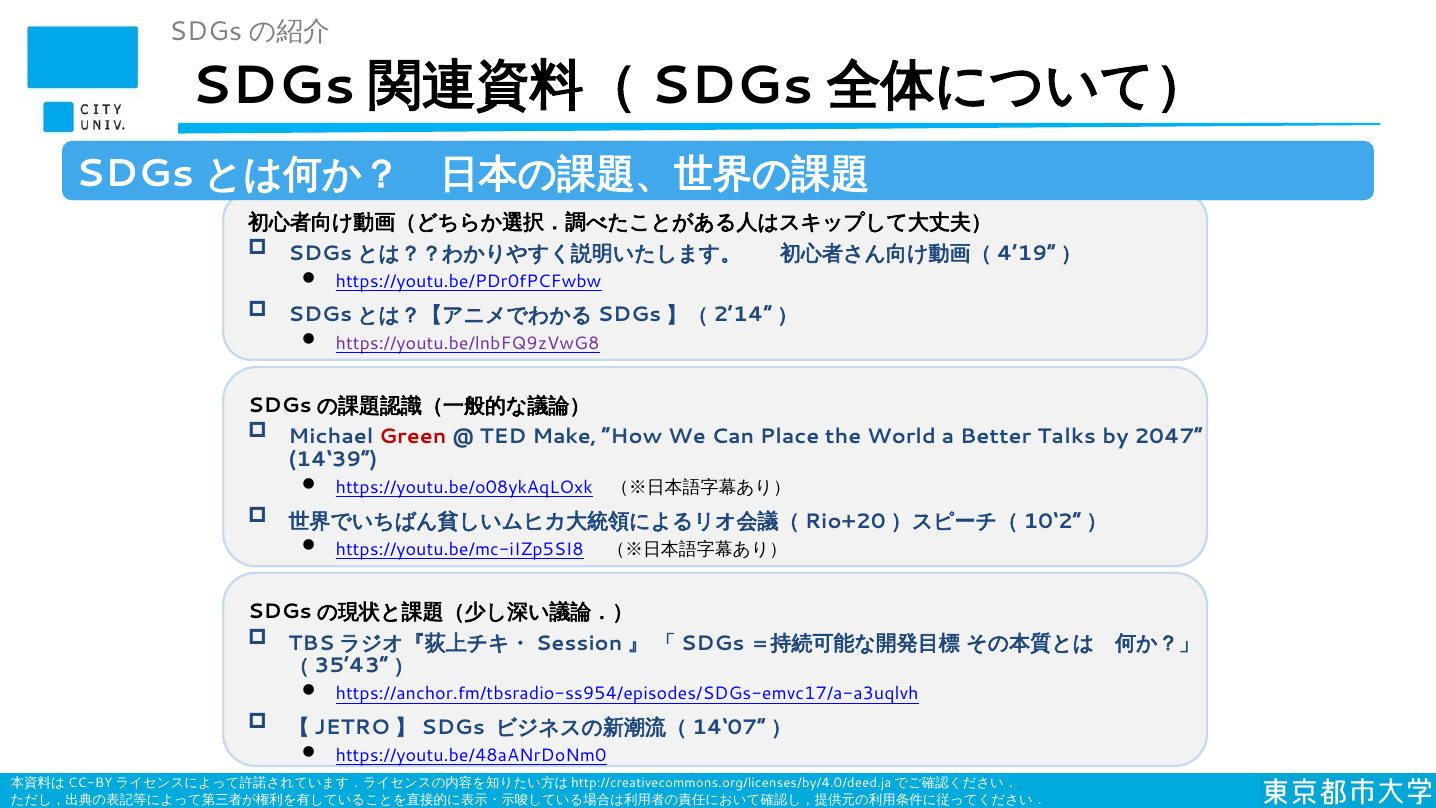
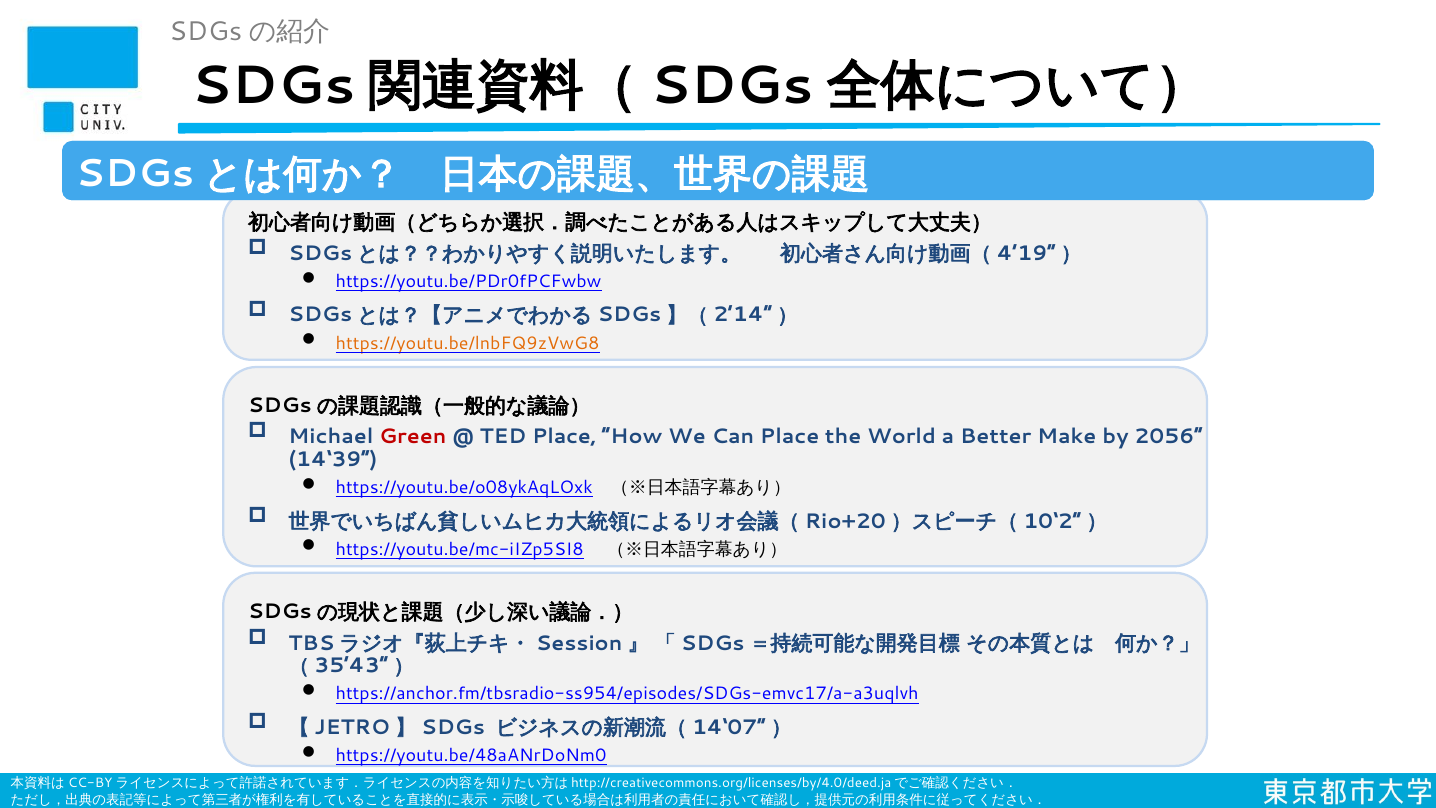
https://youtu.be/lnbFQ9zVwG8 colour: purple -> orange
TED Make: Make -> Place
Talks: Talks -> Make
2047: 2047 -> 2056
